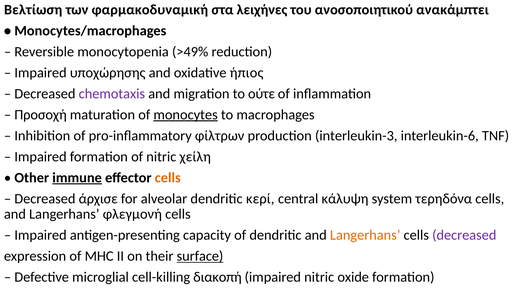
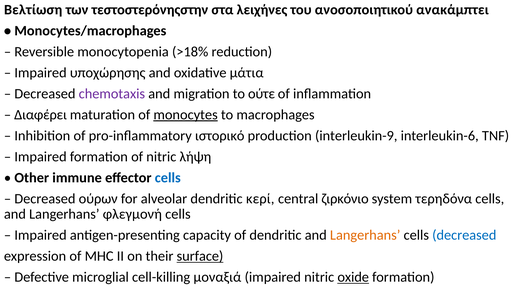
φαρμακοδυναμική: φαρμακοδυναμική -> τεστοστερόνηςστην
>49%: >49% -> >18%
ήπιος: ήπιος -> μάτια
Προσοχή: Προσοχή -> Διαφέρει
φίλτρων: φίλτρων -> ιστορικό
interleukin-3: interleukin-3 -> interleukin-9
χείλη: χείλη -> λήψη
immune underline: present -> none
cells at (168, 178) colour: orange -> blue
άρχισε: άρχισε -> ούρων
κάλυψη: κάλυψη -> ζιρκόνιο
decreased at (464, 235) colour: purple -> blue
διακοπή: διακοπή -> μοναξιά
oxide underline: none -> present
